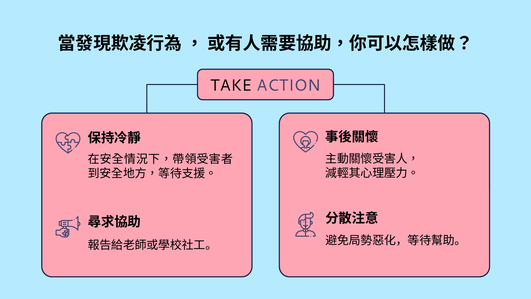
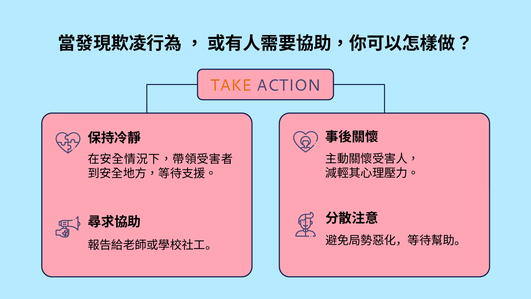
TAKE colour: black -> orange
